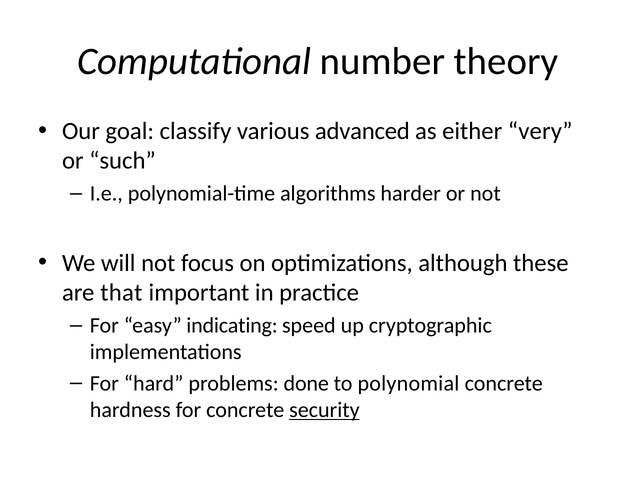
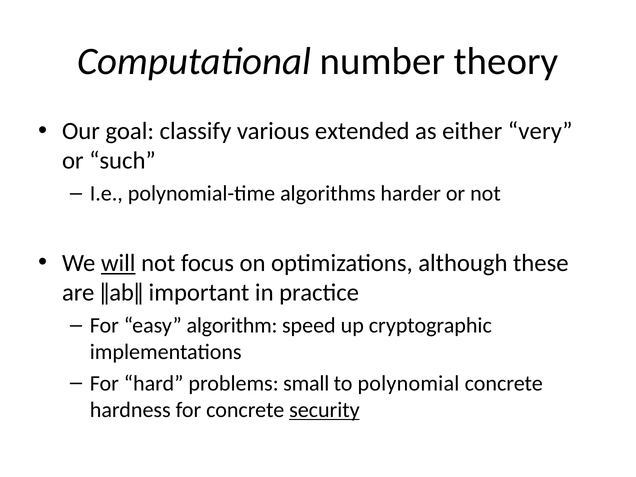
advanced: advanced -> extended
will underline: none -> present
that: that -> ǁabǁ
indicating: indicating -> algorithm
done: done -> small
